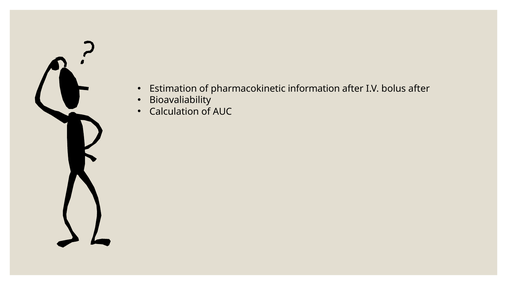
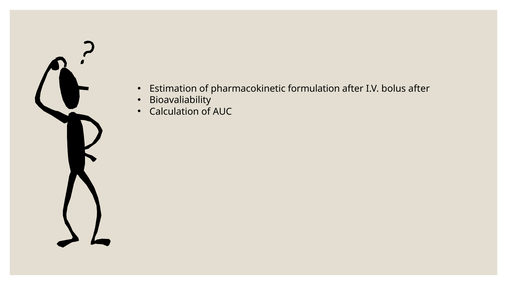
information: information -> formulation
